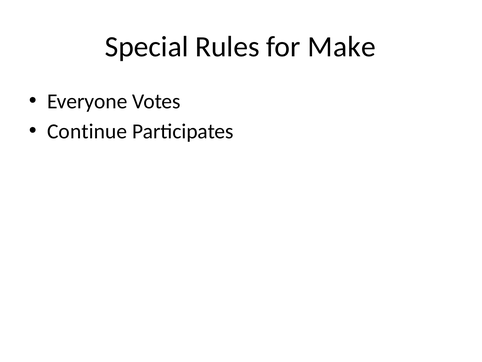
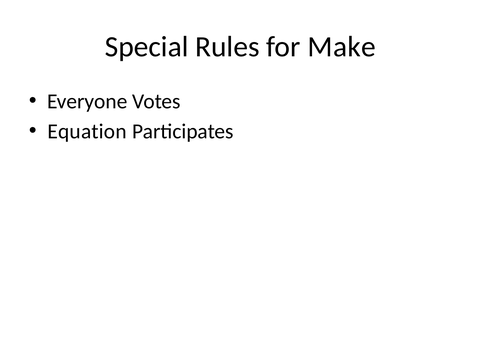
Continue: Continue -> Equation
